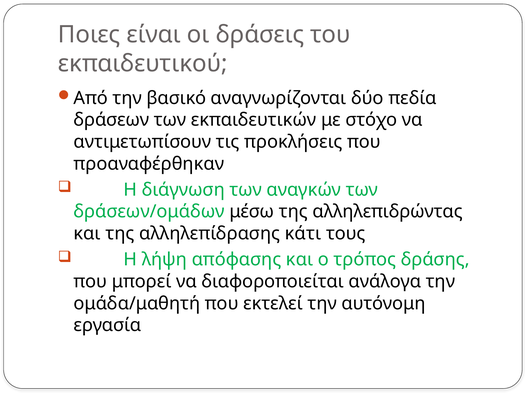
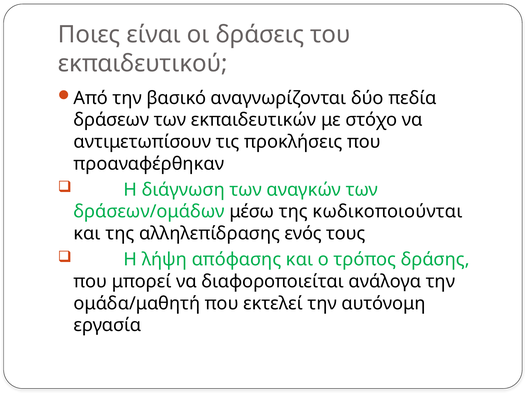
αλληλεπιδρώντας: αλληλεπιδρώντας -> κωδικοποιούνται
κάτι: κάτι -> ενός
